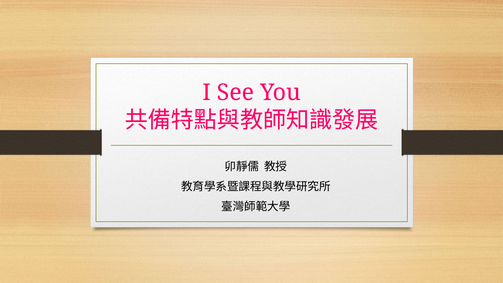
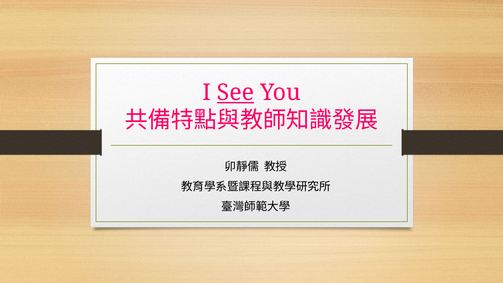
See underline: none -> present
